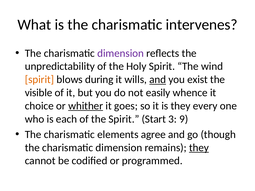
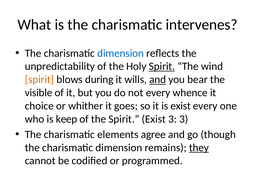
dimension at (121, 53) colour: purple -> blue
Spirit at (162, 66) underline: none -> present
exist: exist -> bear
not easily: easily -> every
whither underline: present -> none
is they: they -> exist
each: each -> keep
Spirit Start: Start -> Exist
3 9: 9 -> 3
